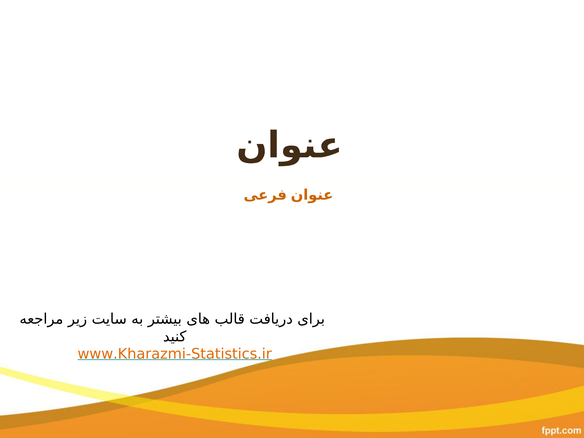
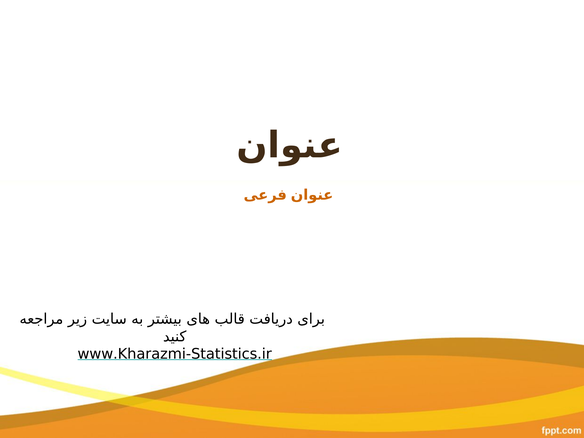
www.Kharazmi-Statistics.ir colour: orange -> black
